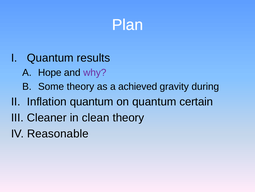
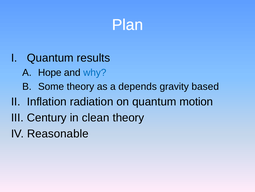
why colour: purple -> blue
achieved: achieved -> depends
during: during -> based
Inflation quantum: quantum -> radiation
certain: certain -> motion
Cleaner: Cleaner -> Century
